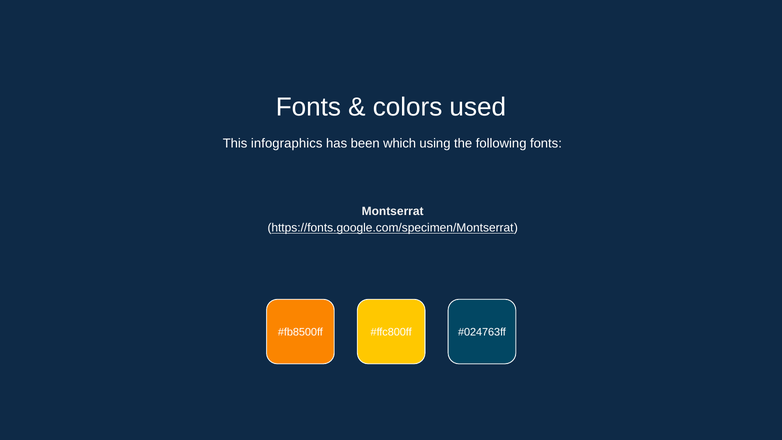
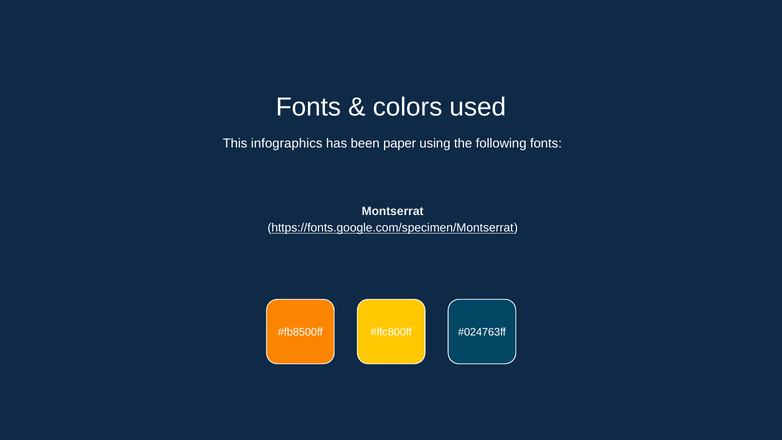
which: which -> paper
